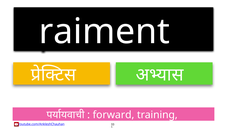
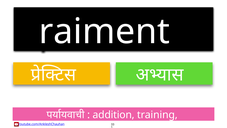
forward: forward -> addition
